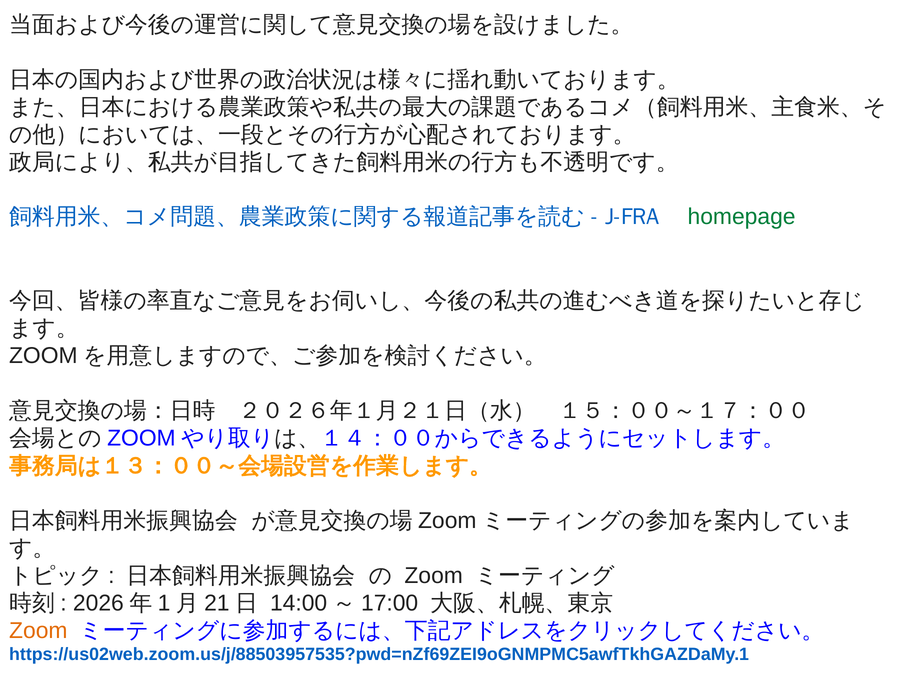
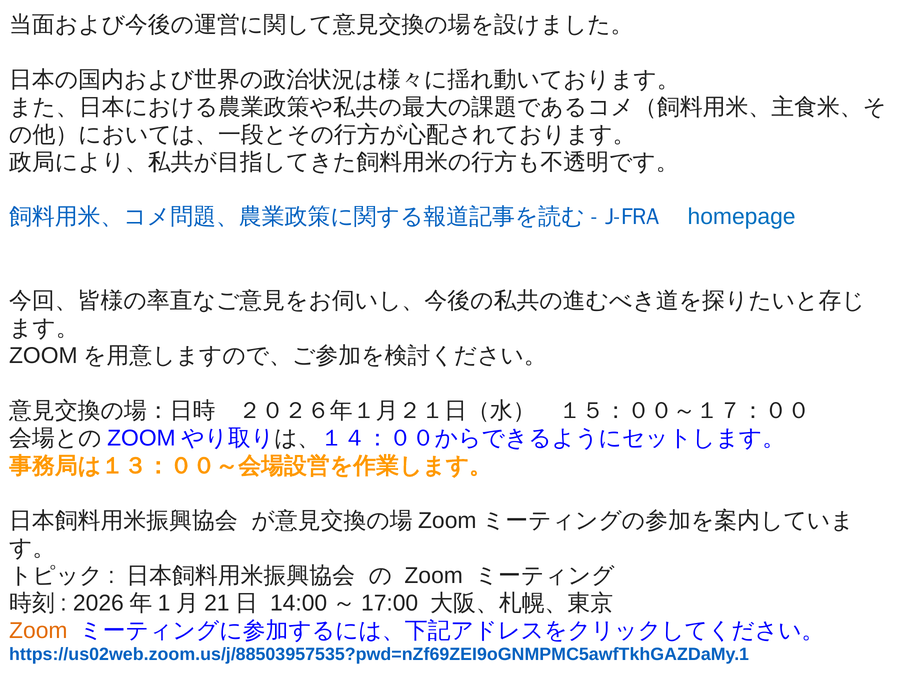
homepage colour: green -> blue
